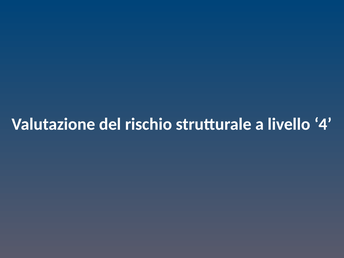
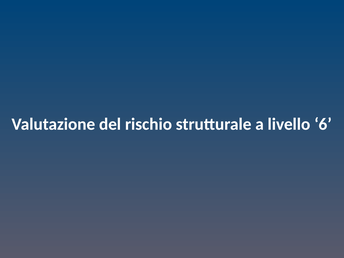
4: 4 -> 6
